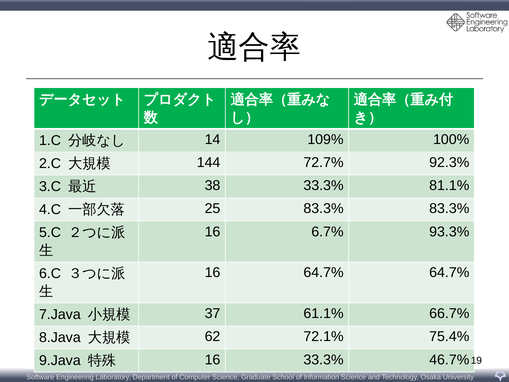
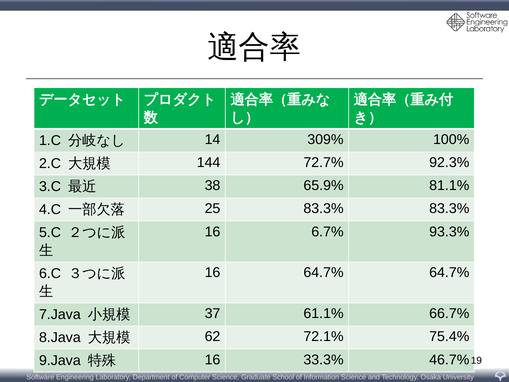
109%: 109% -> 309%
38 33.3%: 33.3% -> 65.9%
